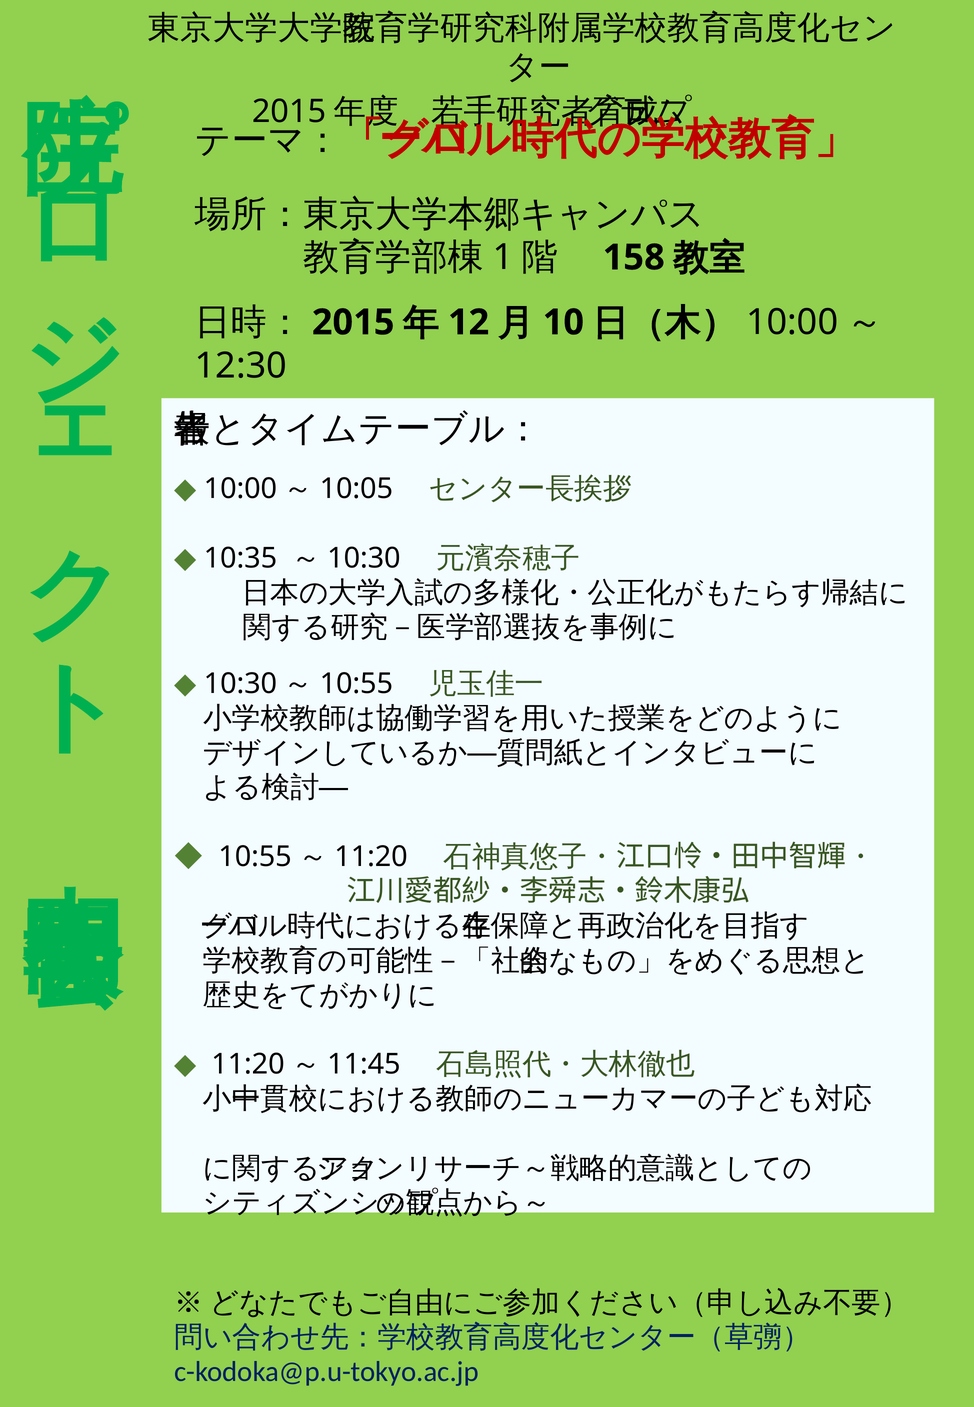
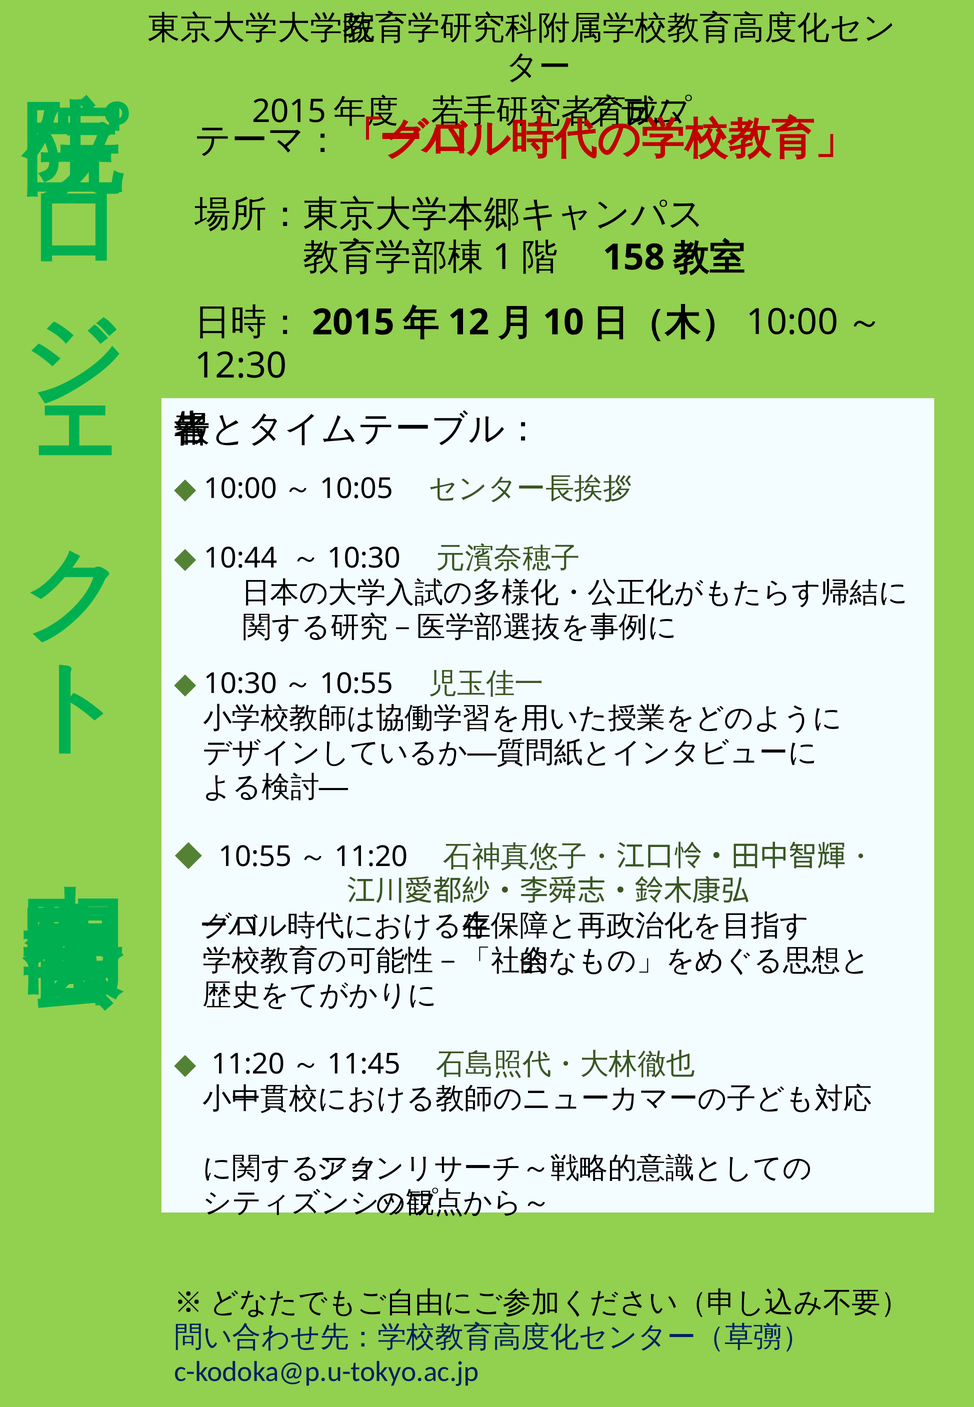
10:35: 10:35 -> 10:44
